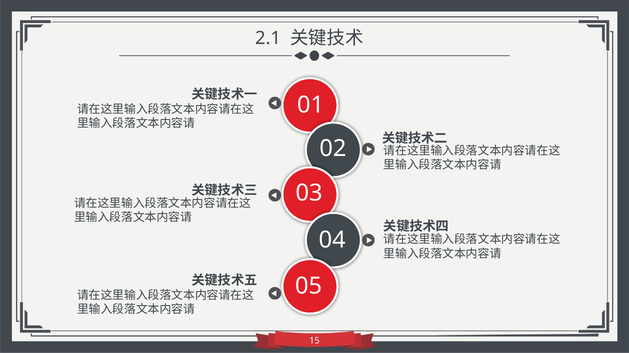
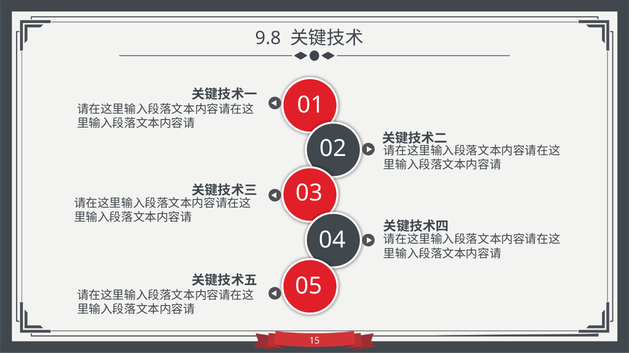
2.1: 2.1 -> 9.8
